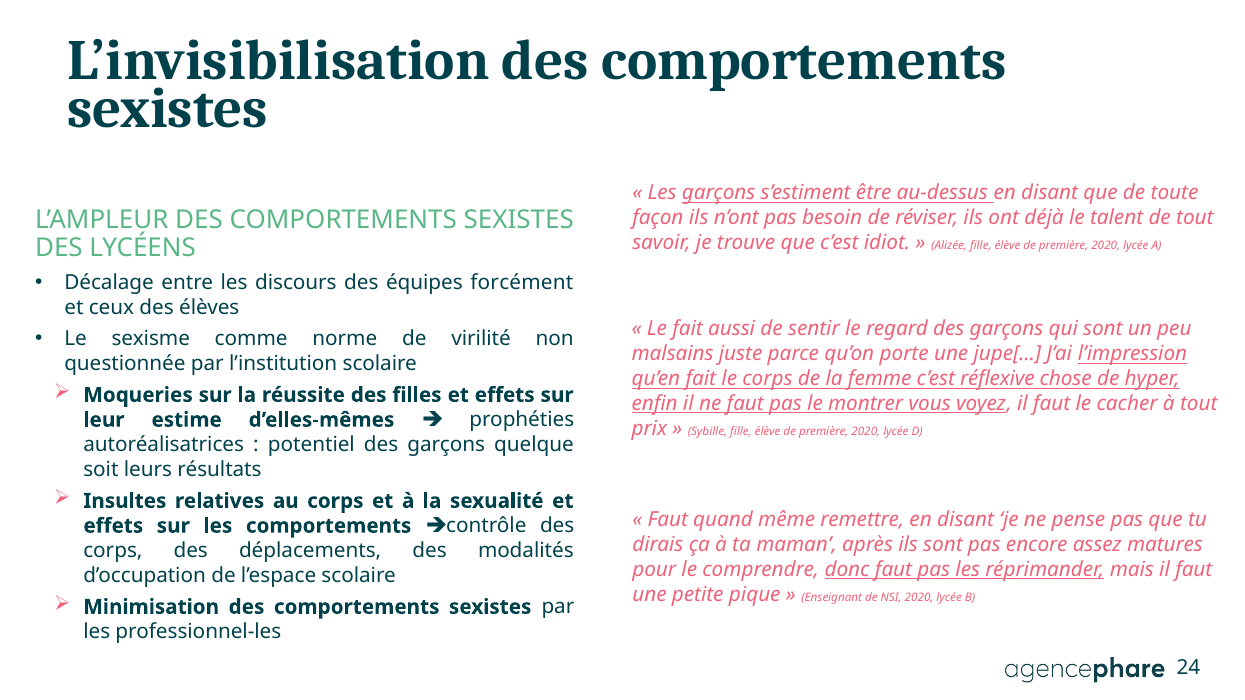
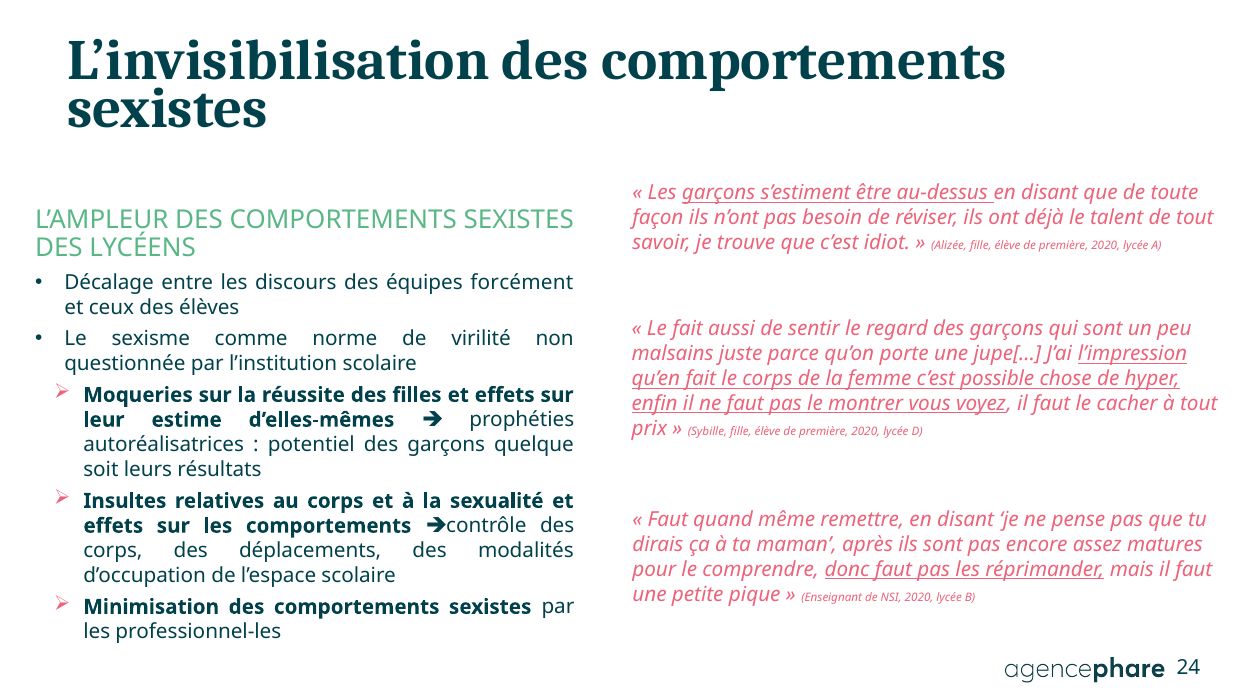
réflexive: réflexive -> possible
